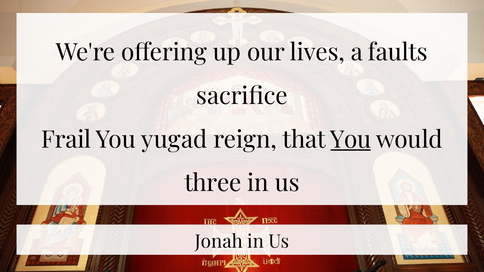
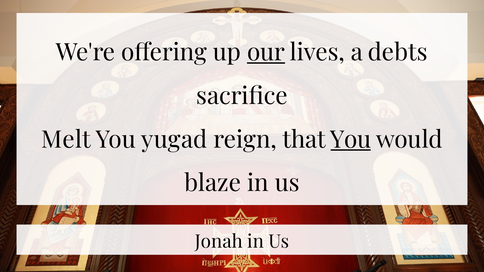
our underline: none -> present
faults: faults -> debts
Frail: Frail -> Melt
three: three -> blaze
